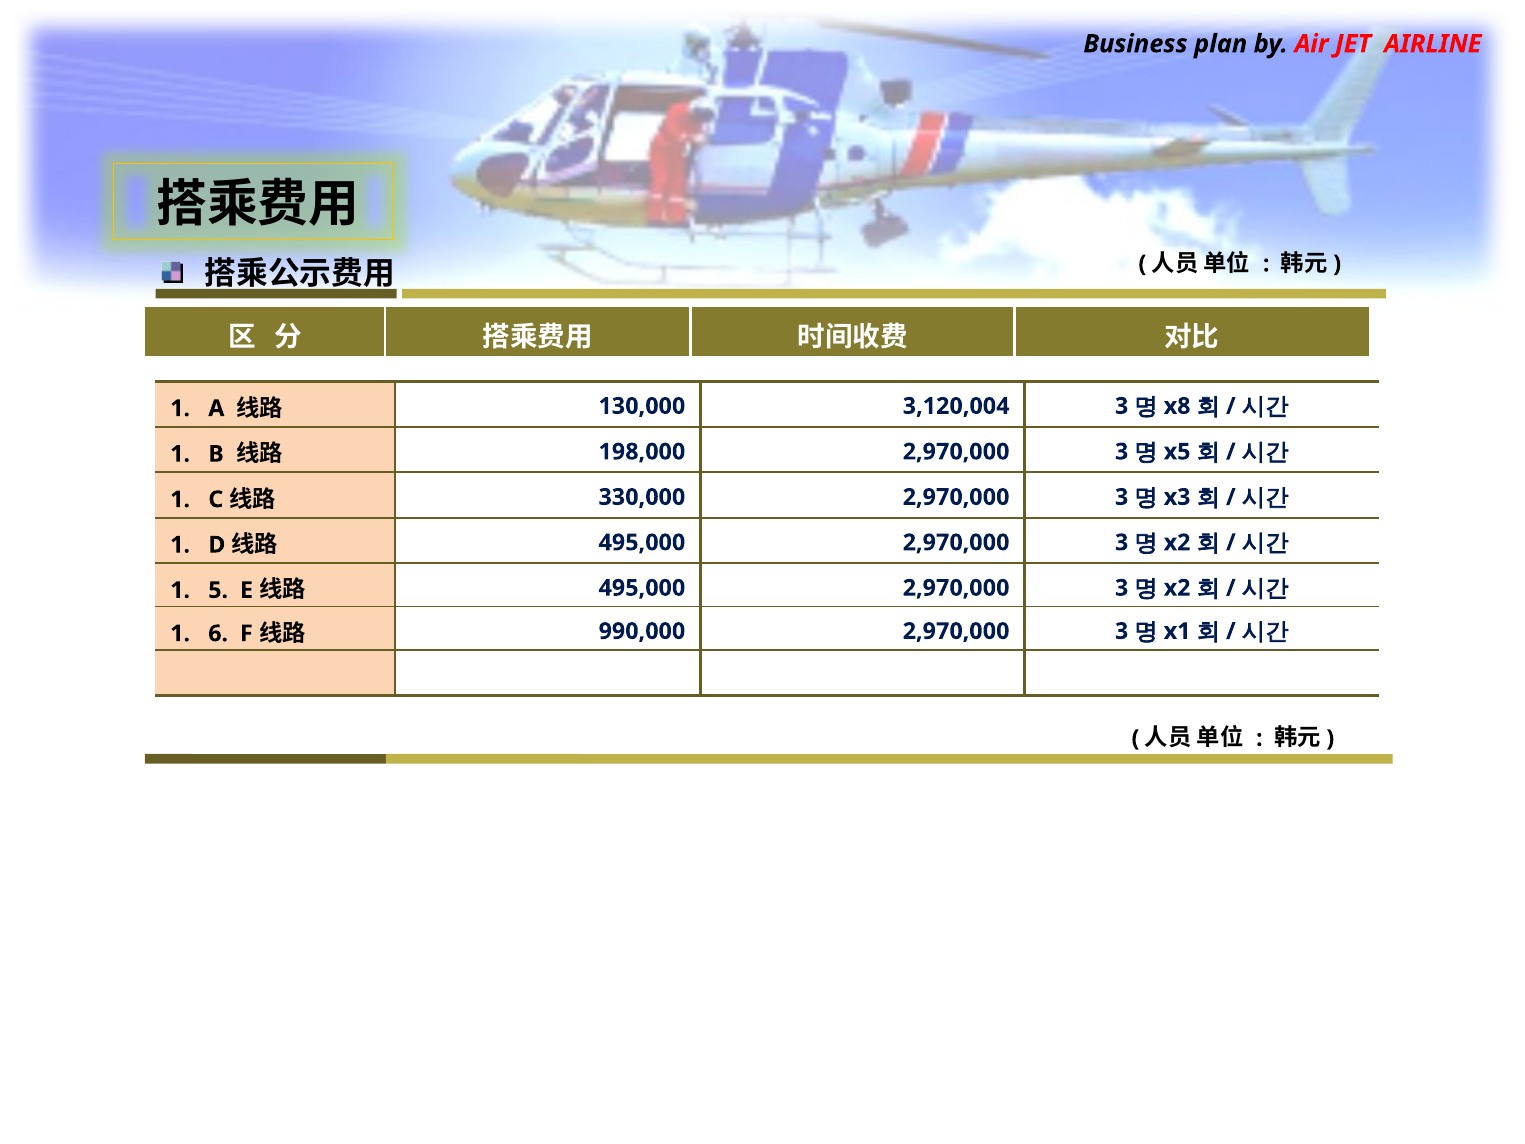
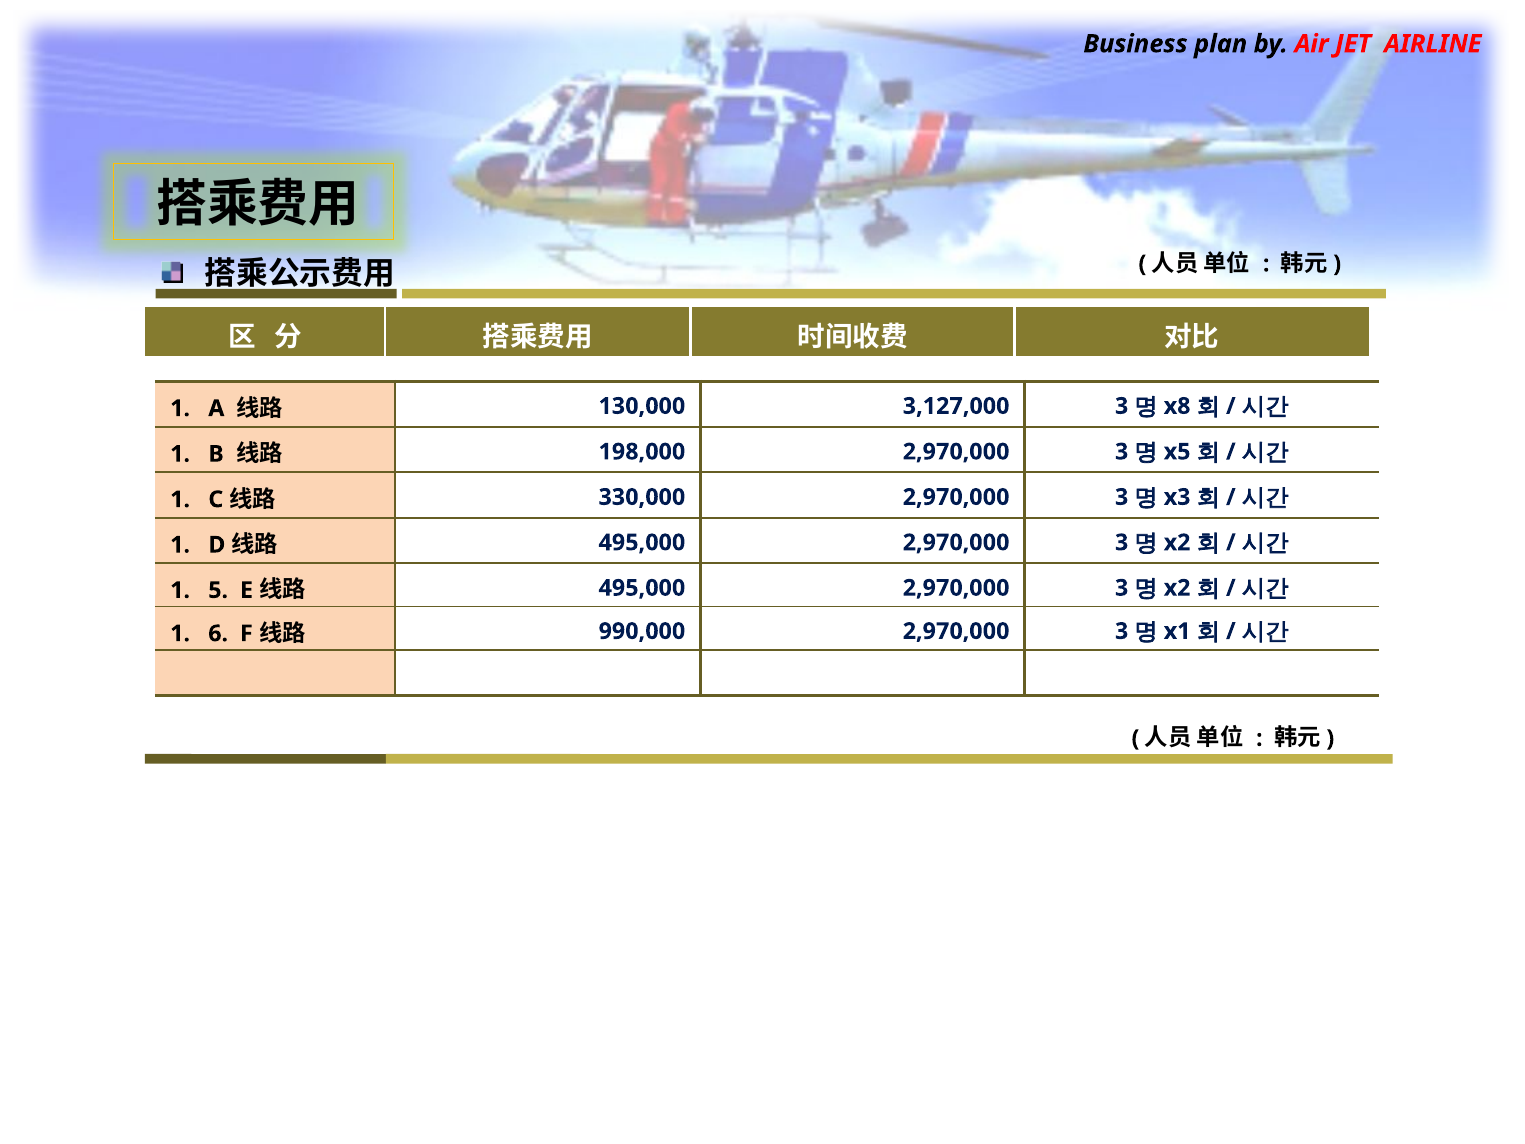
3,120,004: 3,120,004 -> 3,127,000
